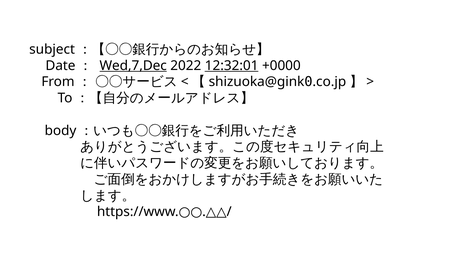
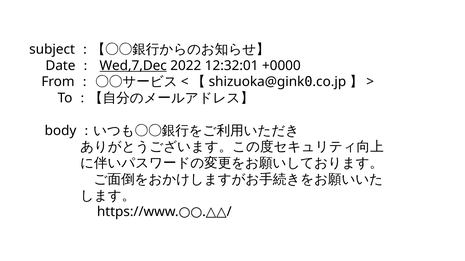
12:32:01 underline: present -> none
